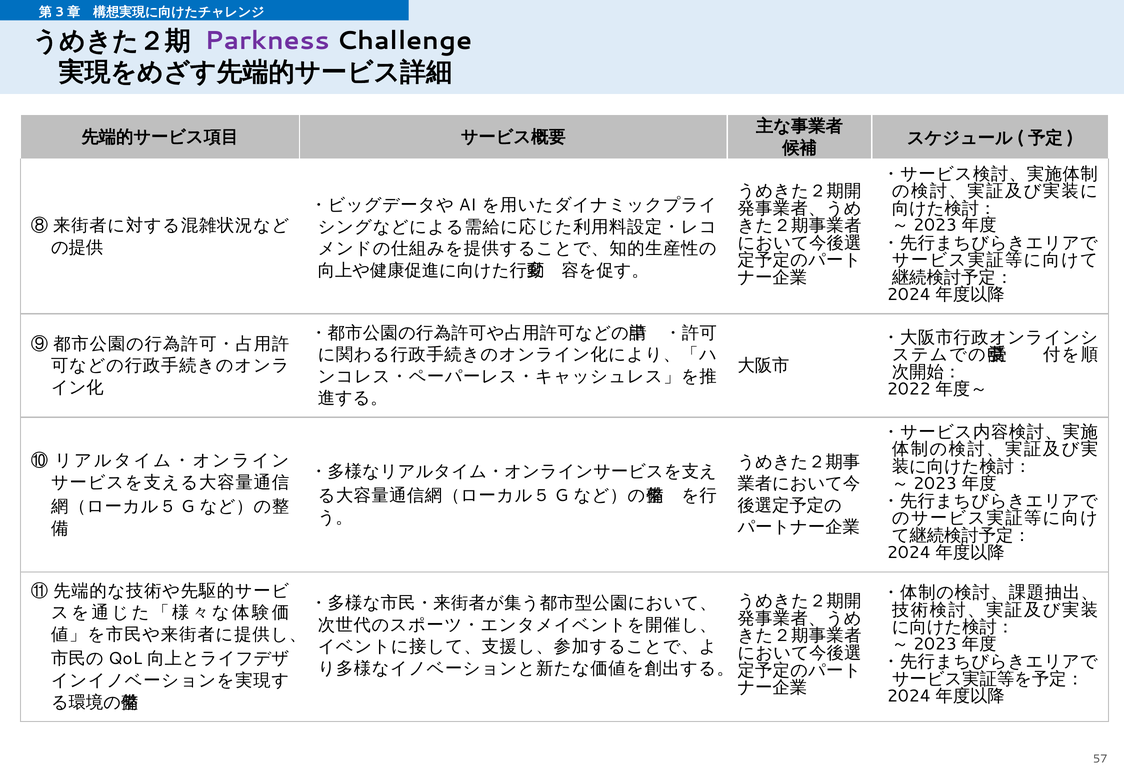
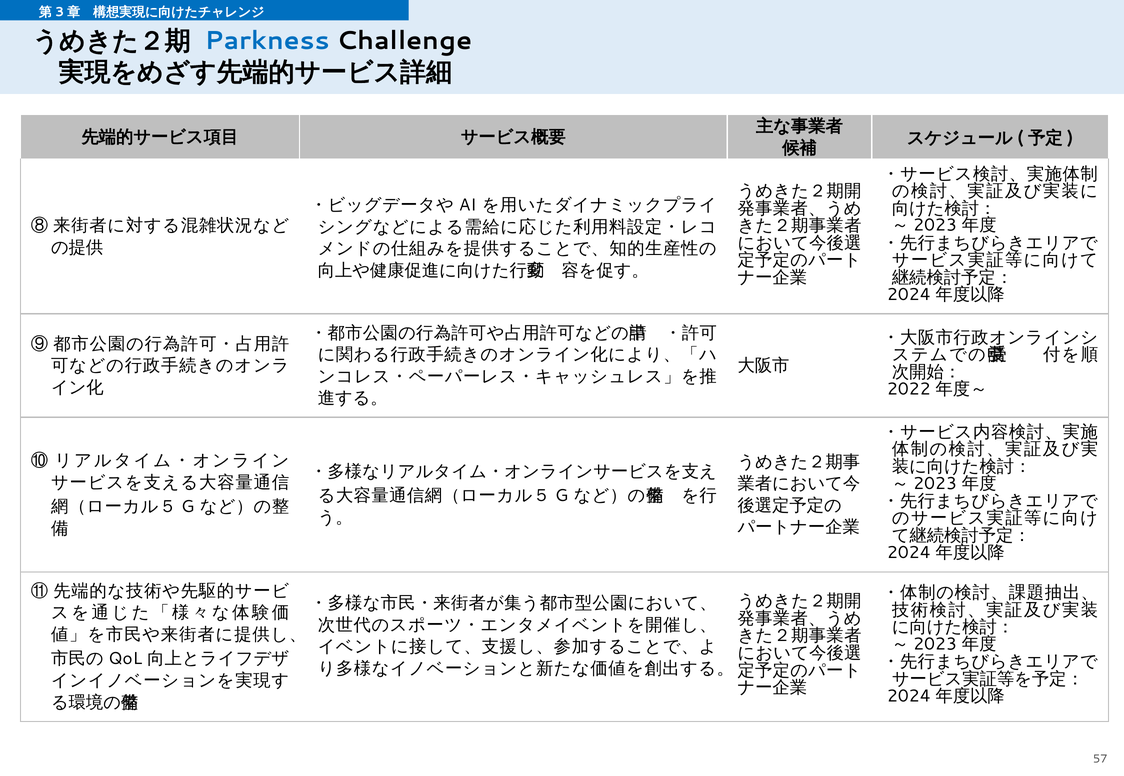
Parkness colour: purple -> blue
